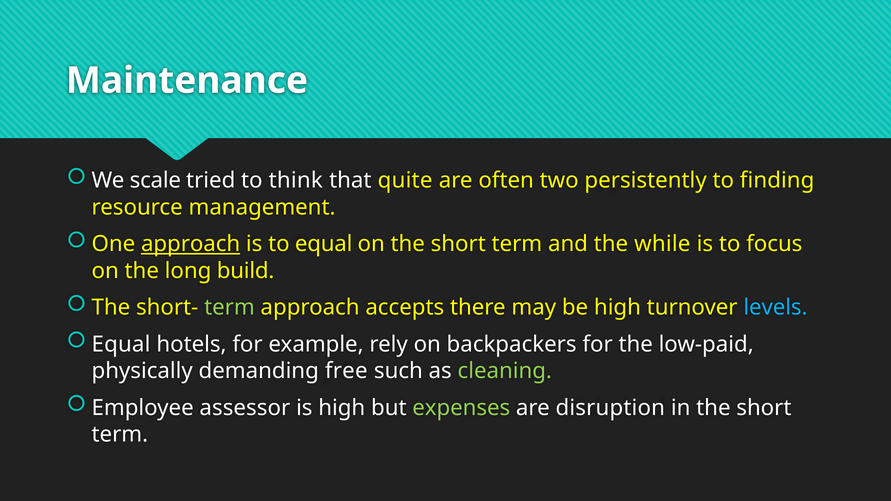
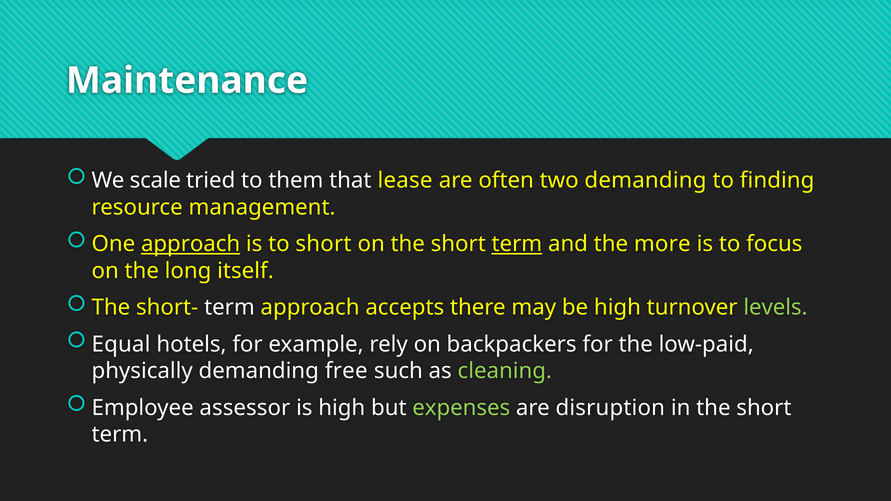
think: think -> them
quite: quite -> lease
two persistently: persistently -> demanding
to equal: equal -> short
term at (517, 244) underline: none -> present
while: while -> more
build: build -> itself
term at (229, 308) colour: light green -> white
levels colour: light blue -> light green
